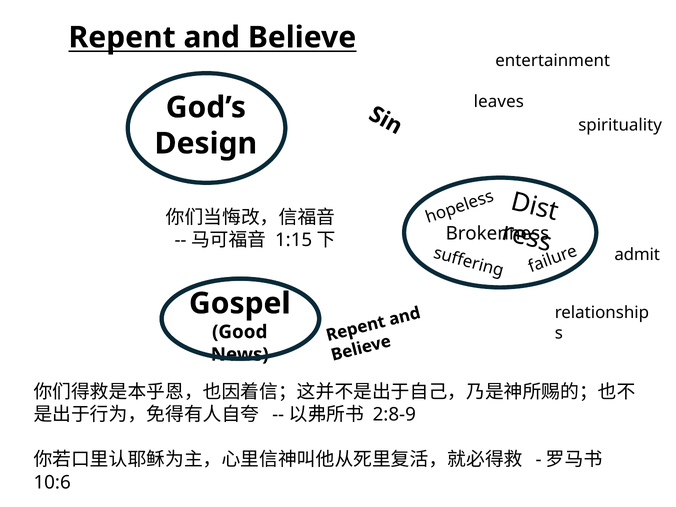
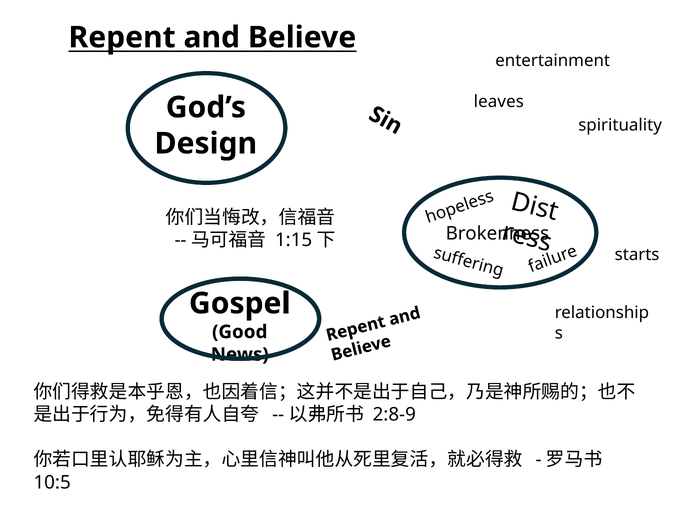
admit: admit -> starts
10:6: 10:6 -> 10:5
